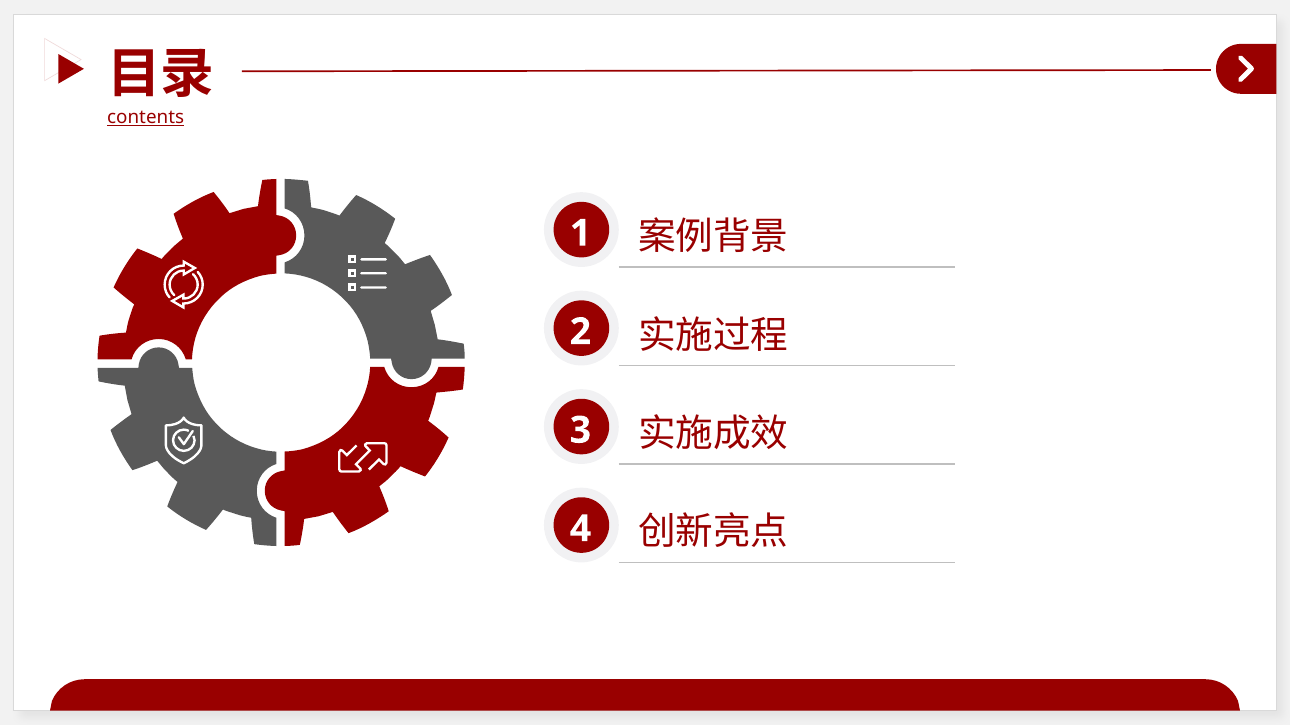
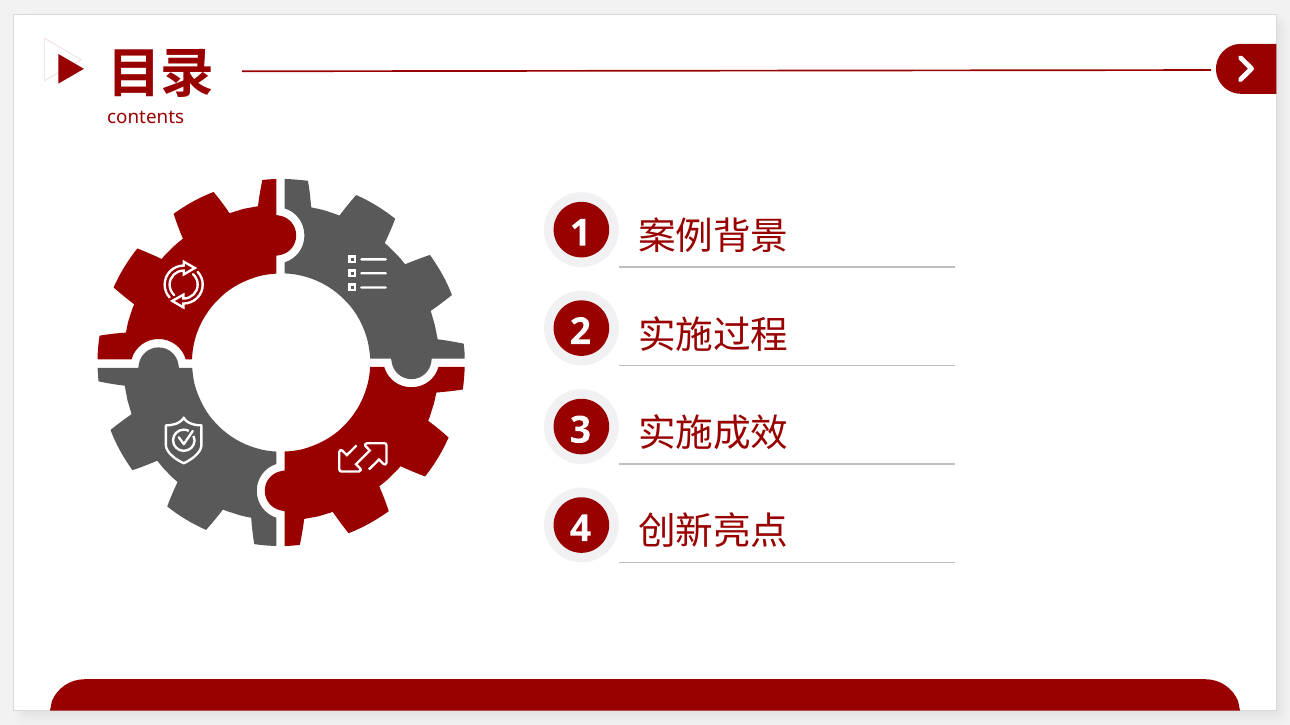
contents underline: present -> none
